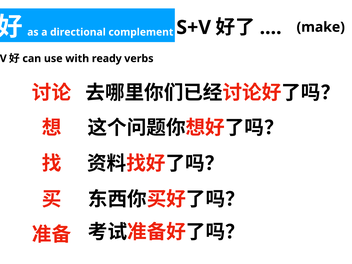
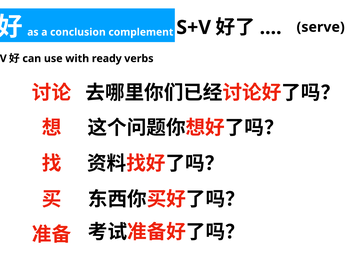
directional: directional -> conclusion
make: make -> serve
